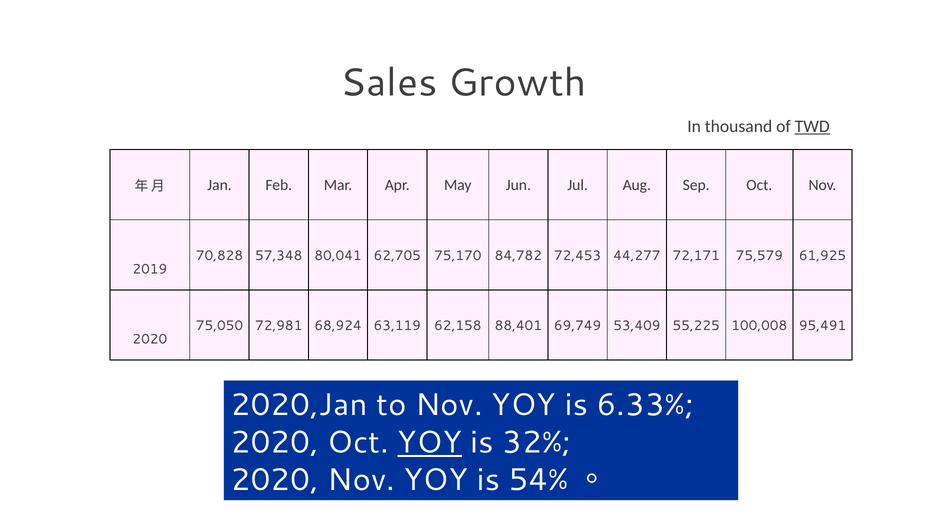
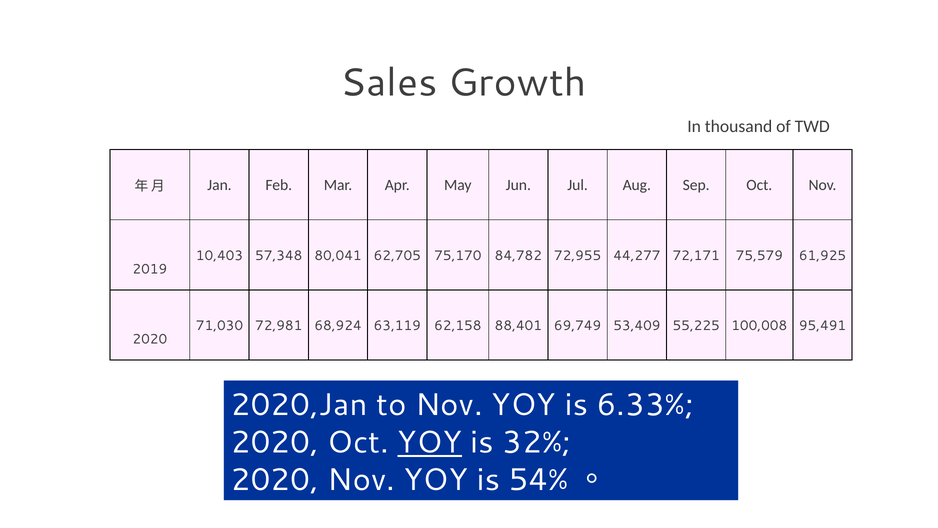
TWD underline: present -> none
70,828: 70,828 -> 10,403
72,453: 72,453 -> 72,955
75,050: 75,050 -> 71,030
